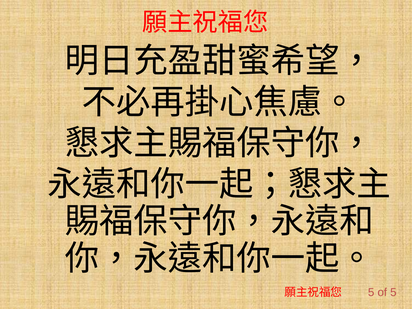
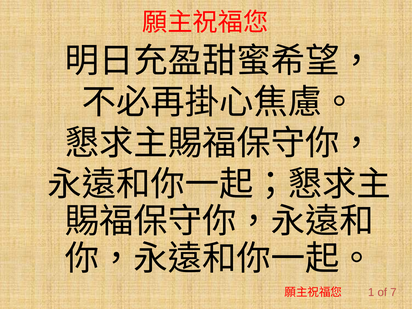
5 at (371, 292): 5 -> 1
of 5: 5 -> 7
